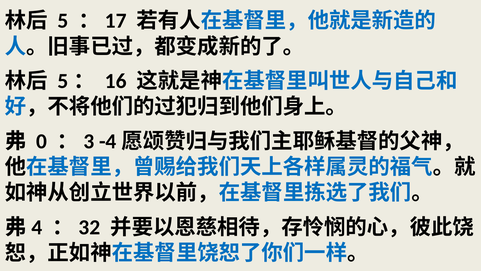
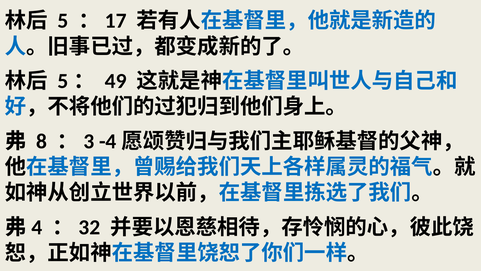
16: 16 -> 49
0: 0 -> 8
